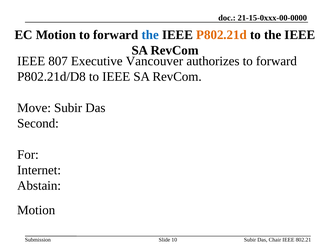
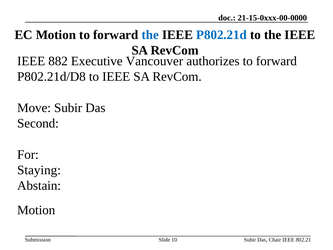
P802.21d colour: orange -> blue
807: 807 -> 882
Internet: Internet -> Staying
